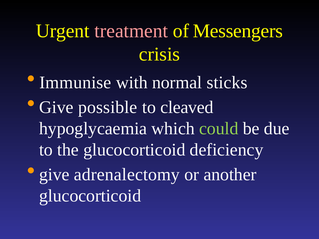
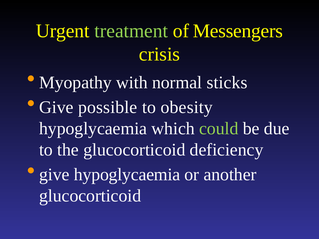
treatment colour: pink -> light green
Immunise: Immunise -> Myopathy
cleaved: cleaved -> obesity
give adrenalectomy: adrenalectomy -> hypoglycaemia
